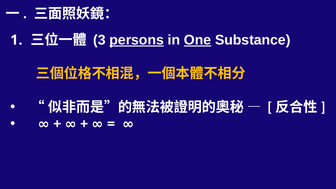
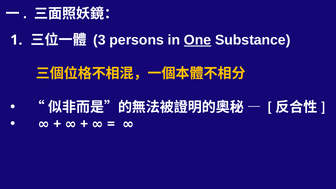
persons underline: present -> none
